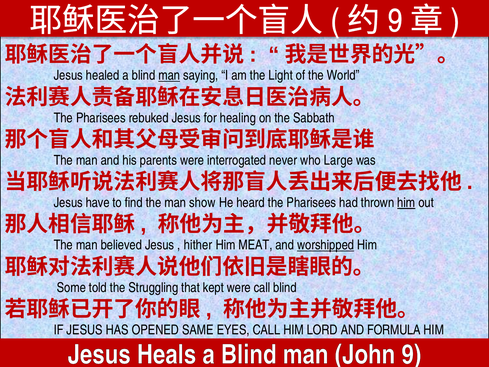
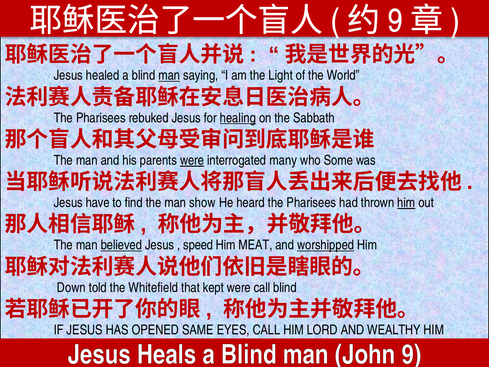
healing underline: none -> present
were at (192, 160) underline: none -> present
never: never -> many
Large: Large -> Some
believed underline: none -> present
hither: hither -> speed
Some: Some -> Down
Struggling: Struggling -> Whitefield
FORMULA: FORMULA -> WEALTHY
